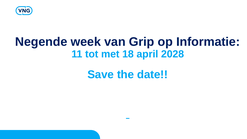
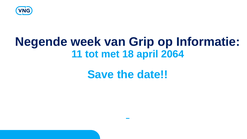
2028: 2028 -> 2064
